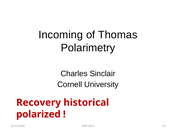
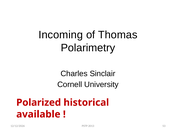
Recovery: Recovery -> Polarized
polarized: polarized -> available
